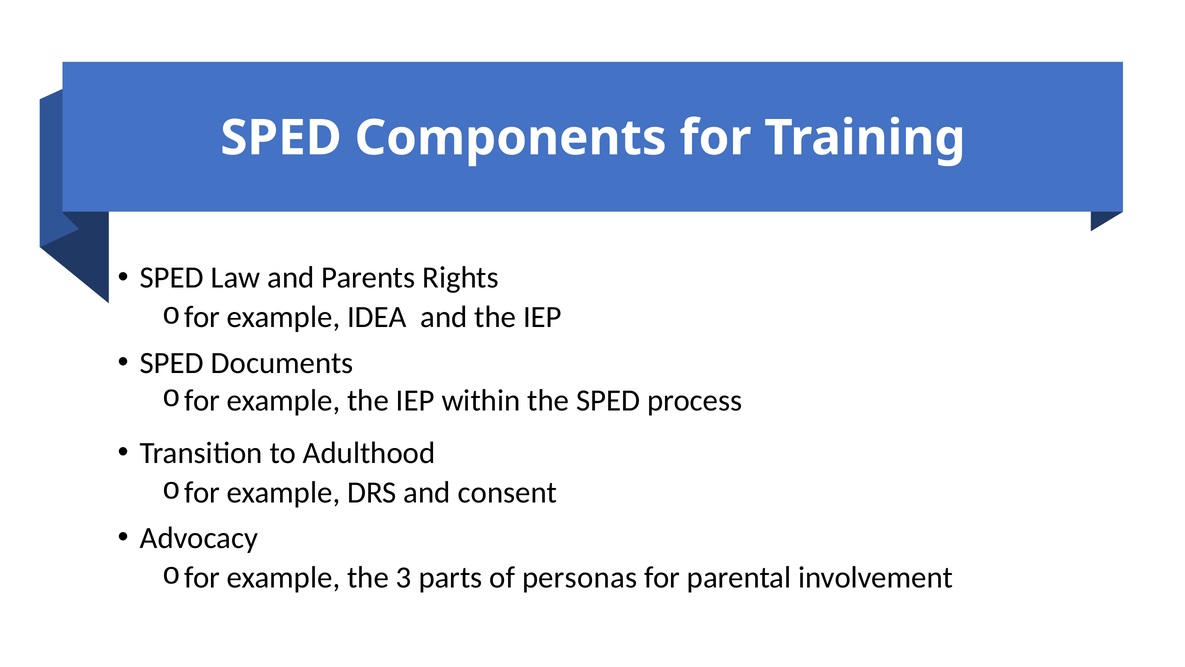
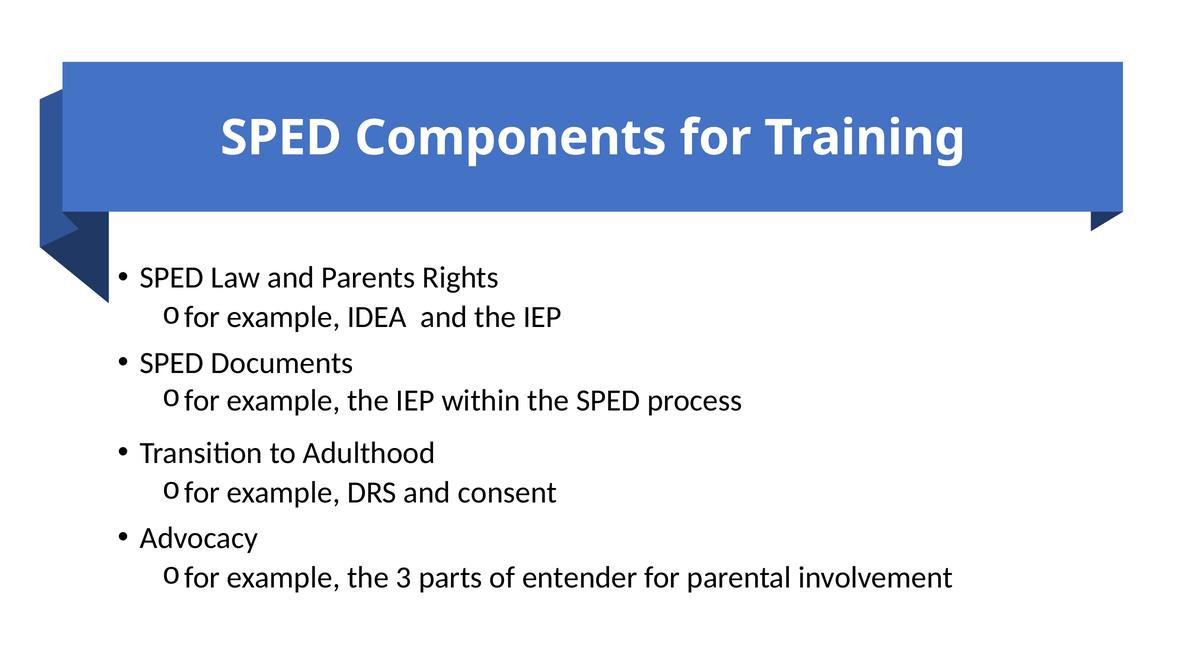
personas: personas -> entender
